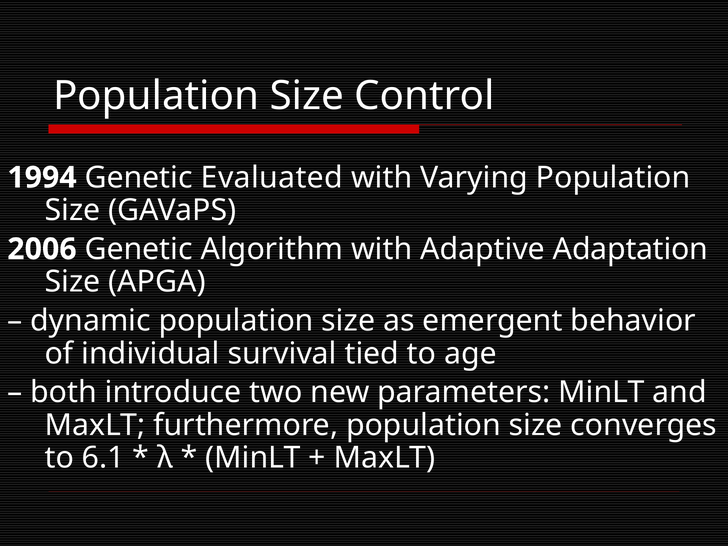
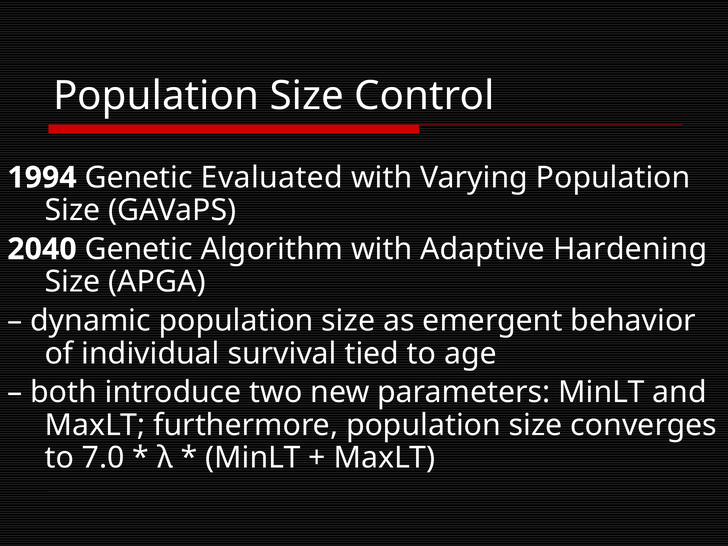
2006: 2006 -> 2040
Adaptation: Adaptation -> Hardening
6.1: 6.1 -> 7.0
